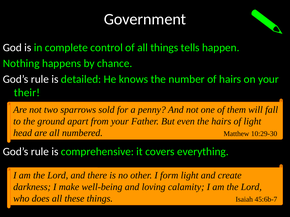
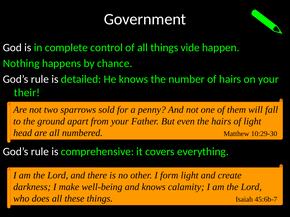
tells: tells -> vide
and loving: loving -> knows
